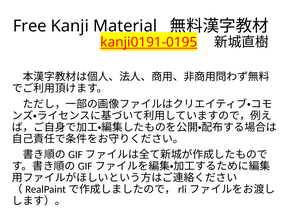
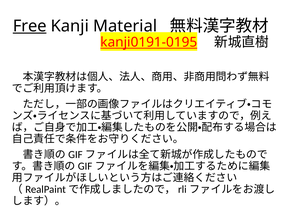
Free underline: none -> present
